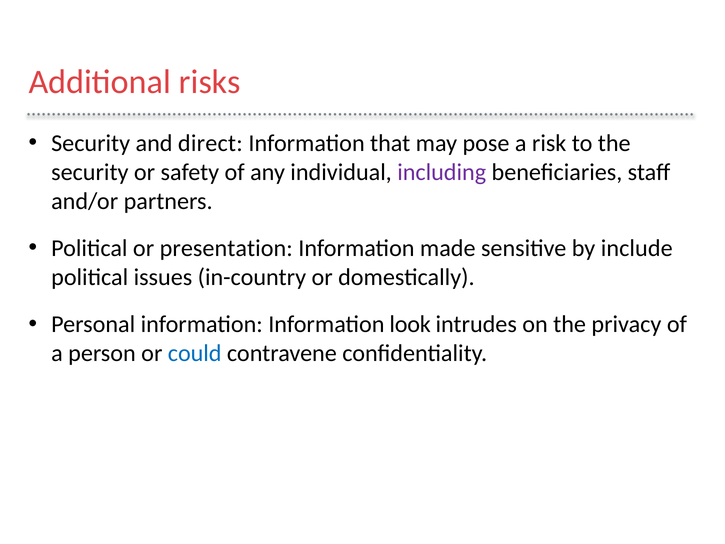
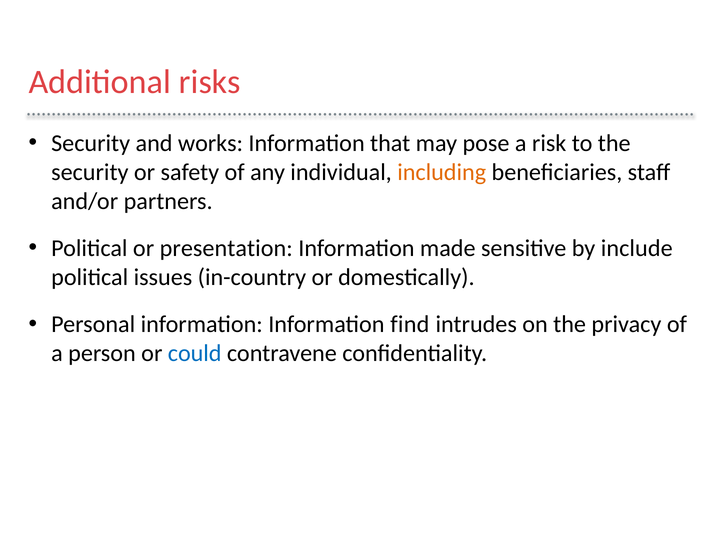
direct: direct -> works
including colour: purple -> orange
look: look -> find
